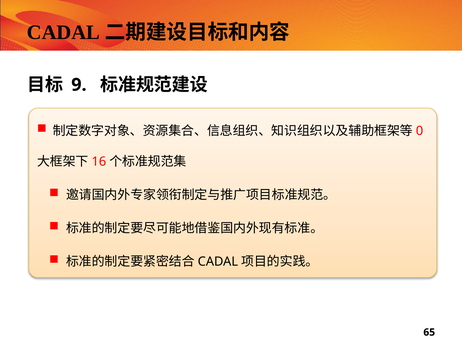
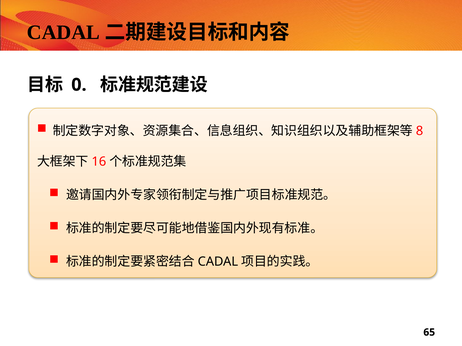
9: 9 -> 0
0: 0 -> 8
